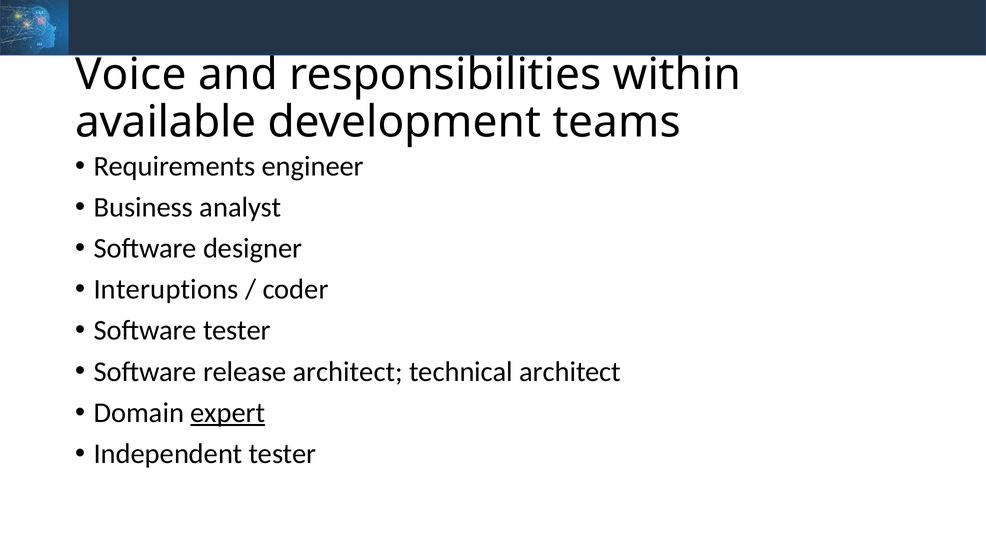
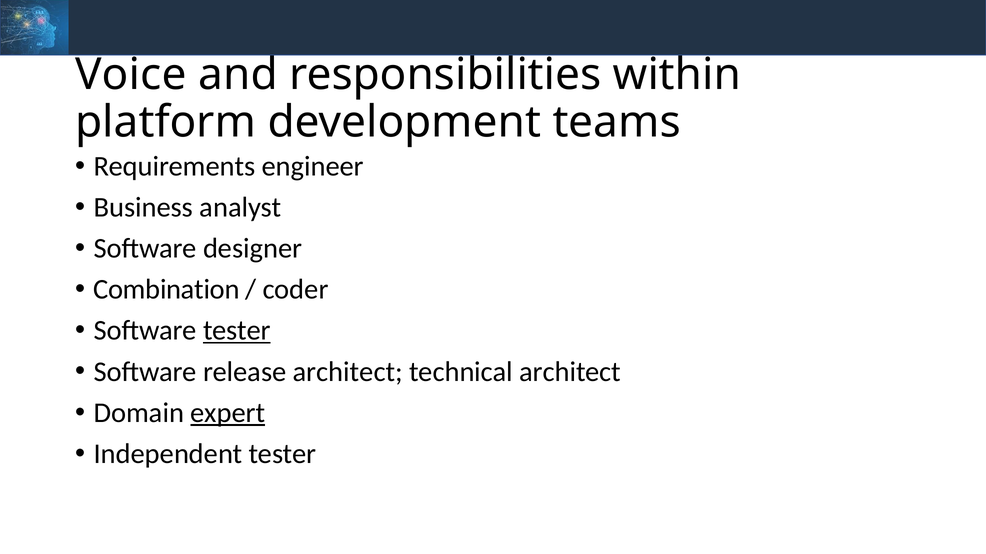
available: available -> platform
Interuptions: Interuptions -> Combination
tester at (237, 331) underline: none -> present
